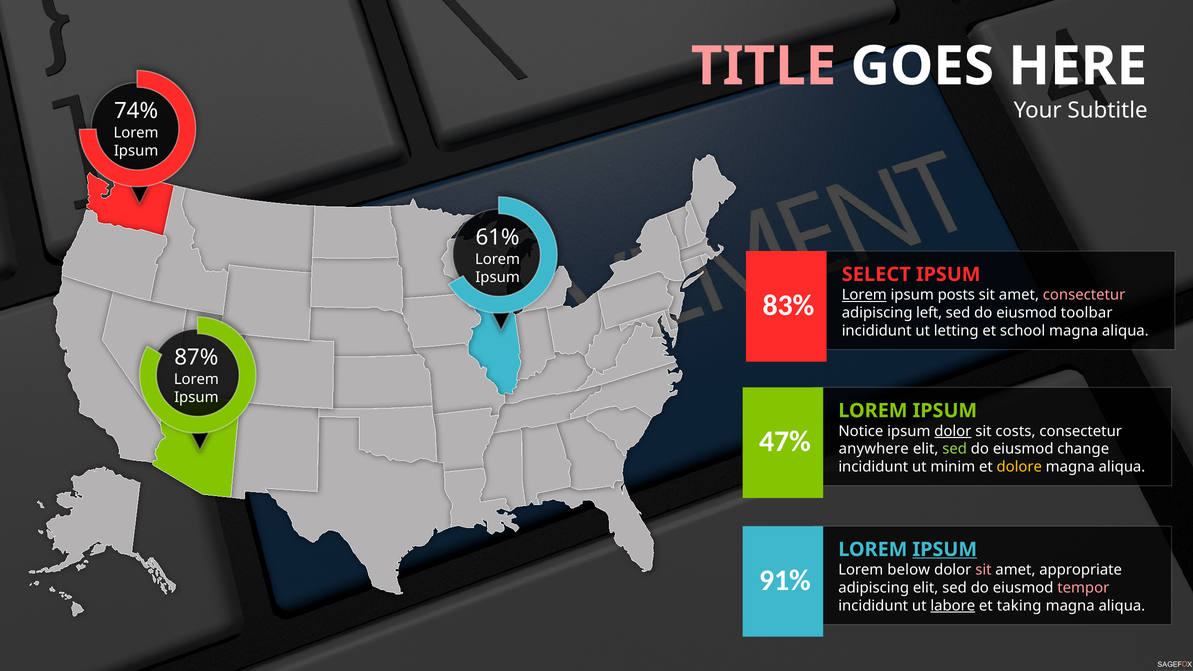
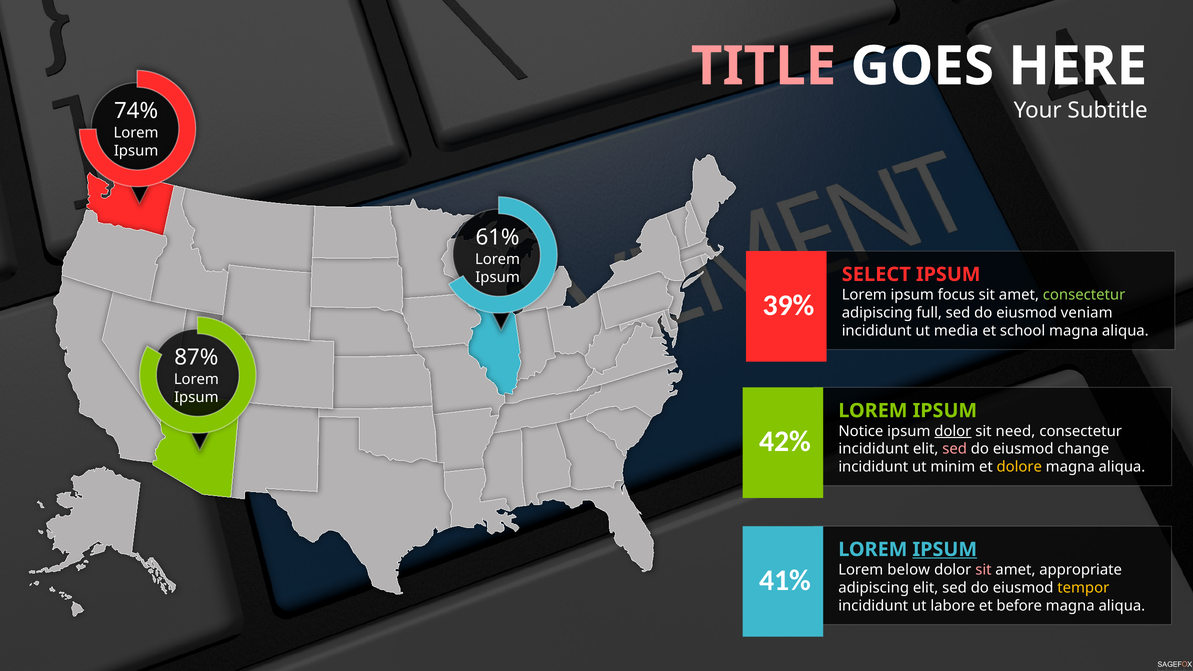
Lorem at (864, 295) underline: present -> none
posts: posts -> focus
consectetur at (1084, 295) colour: pink -> light green
83%: 83% -> 39%
left: left -> full
toolbar: toolbar -> veniam
letting: letting -> media
costs: costs -> need
47%: 47% -> 42%
anywhere at (874, 449): anywhere -> incididunt
sed at (955, 449) colour: light green -> pink
91%: 91% -> 41%
tempor colour: pink -> yellow
labore underline: present -> none
taking: taking -> before
